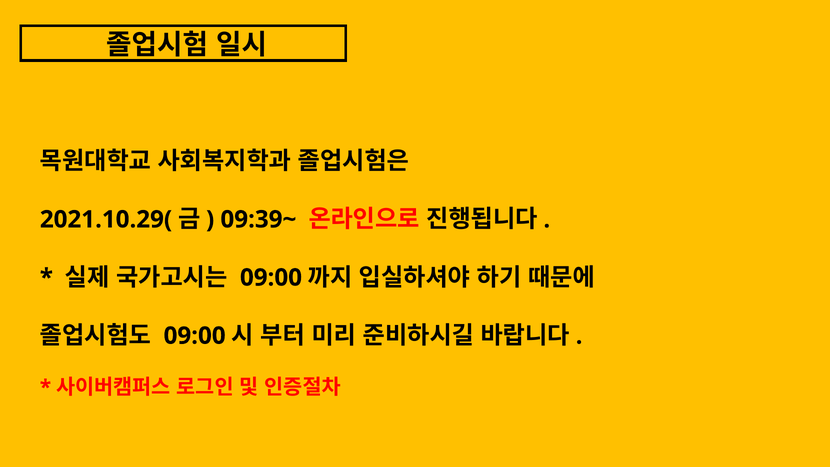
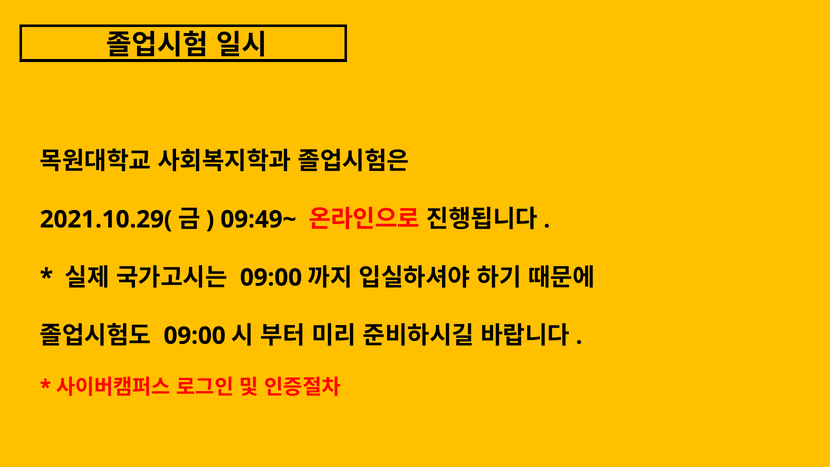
09:39~: 09:39~ -> 09:49~
